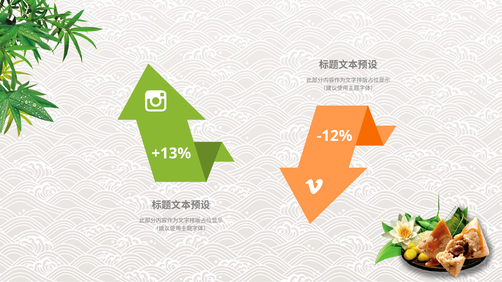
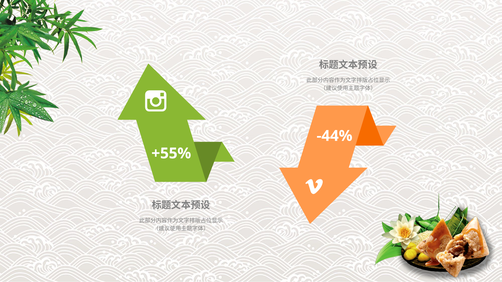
-12%: -12% -> -44%
+13%: +13% -> +55%
